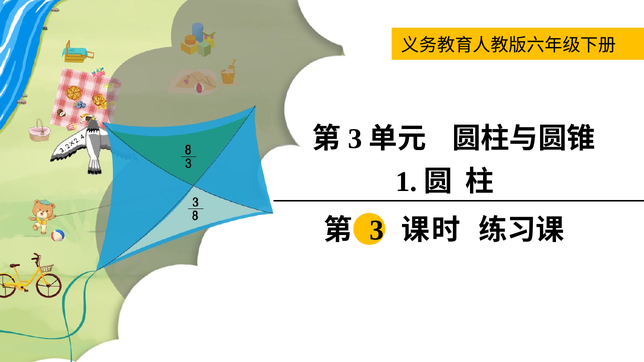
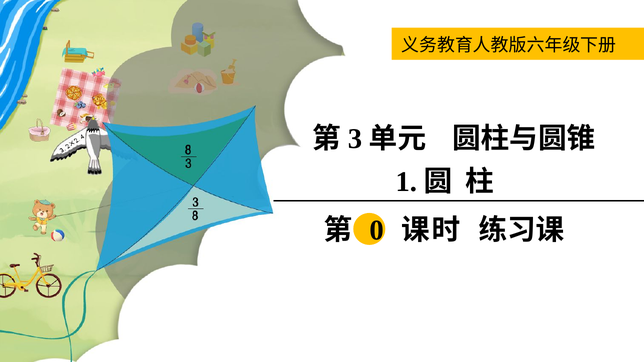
3 at (377, 231): 3 -> 0
